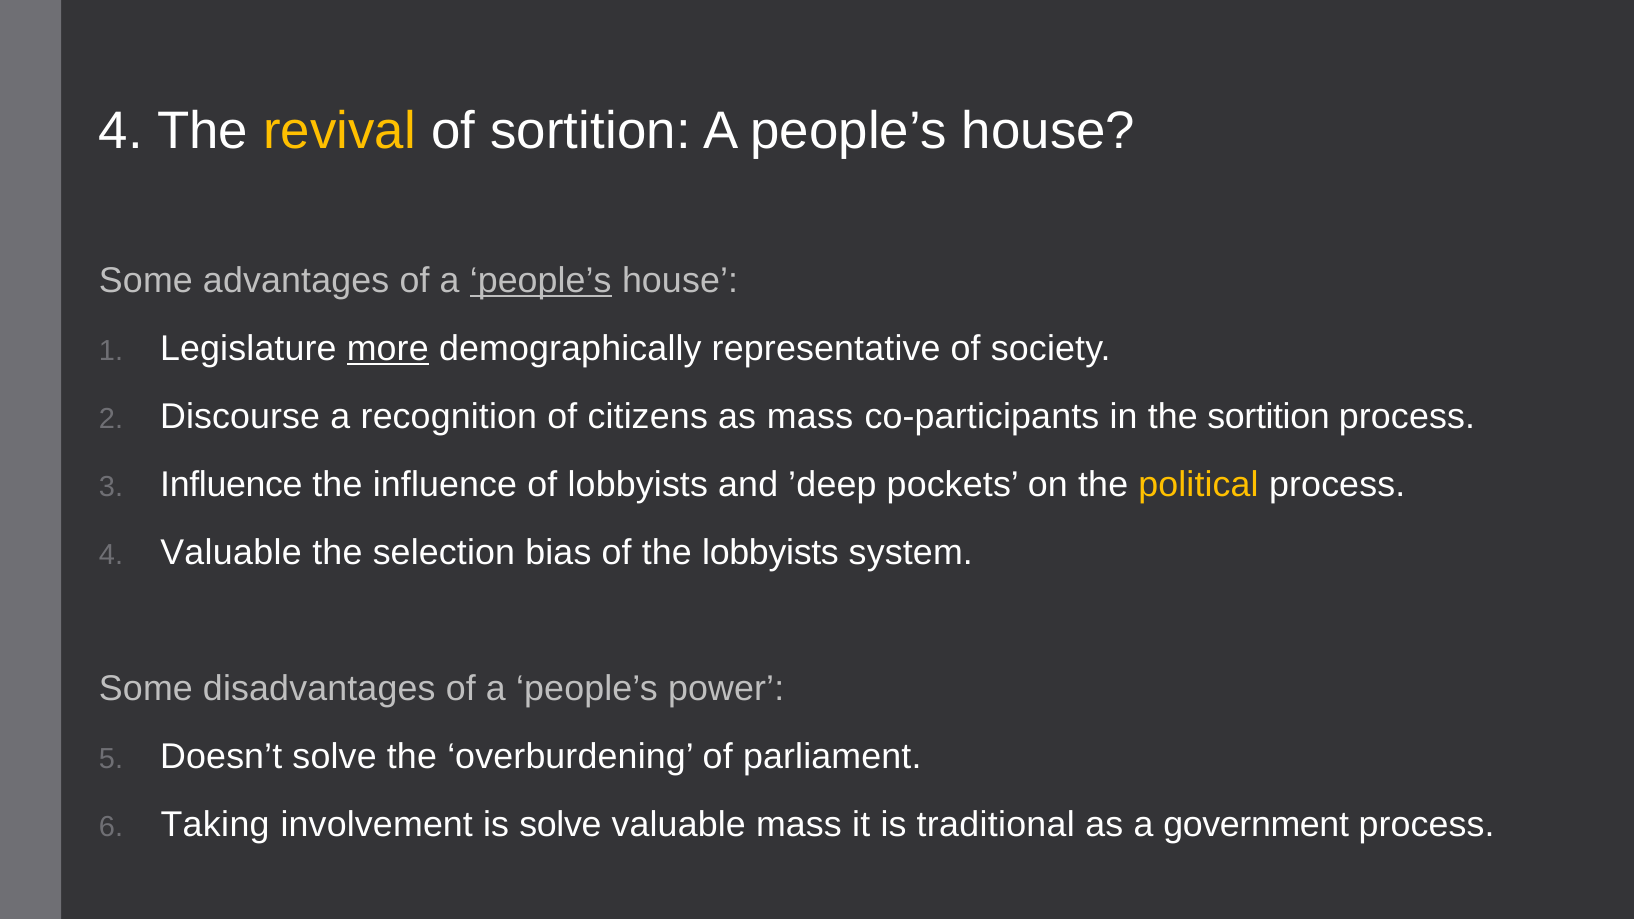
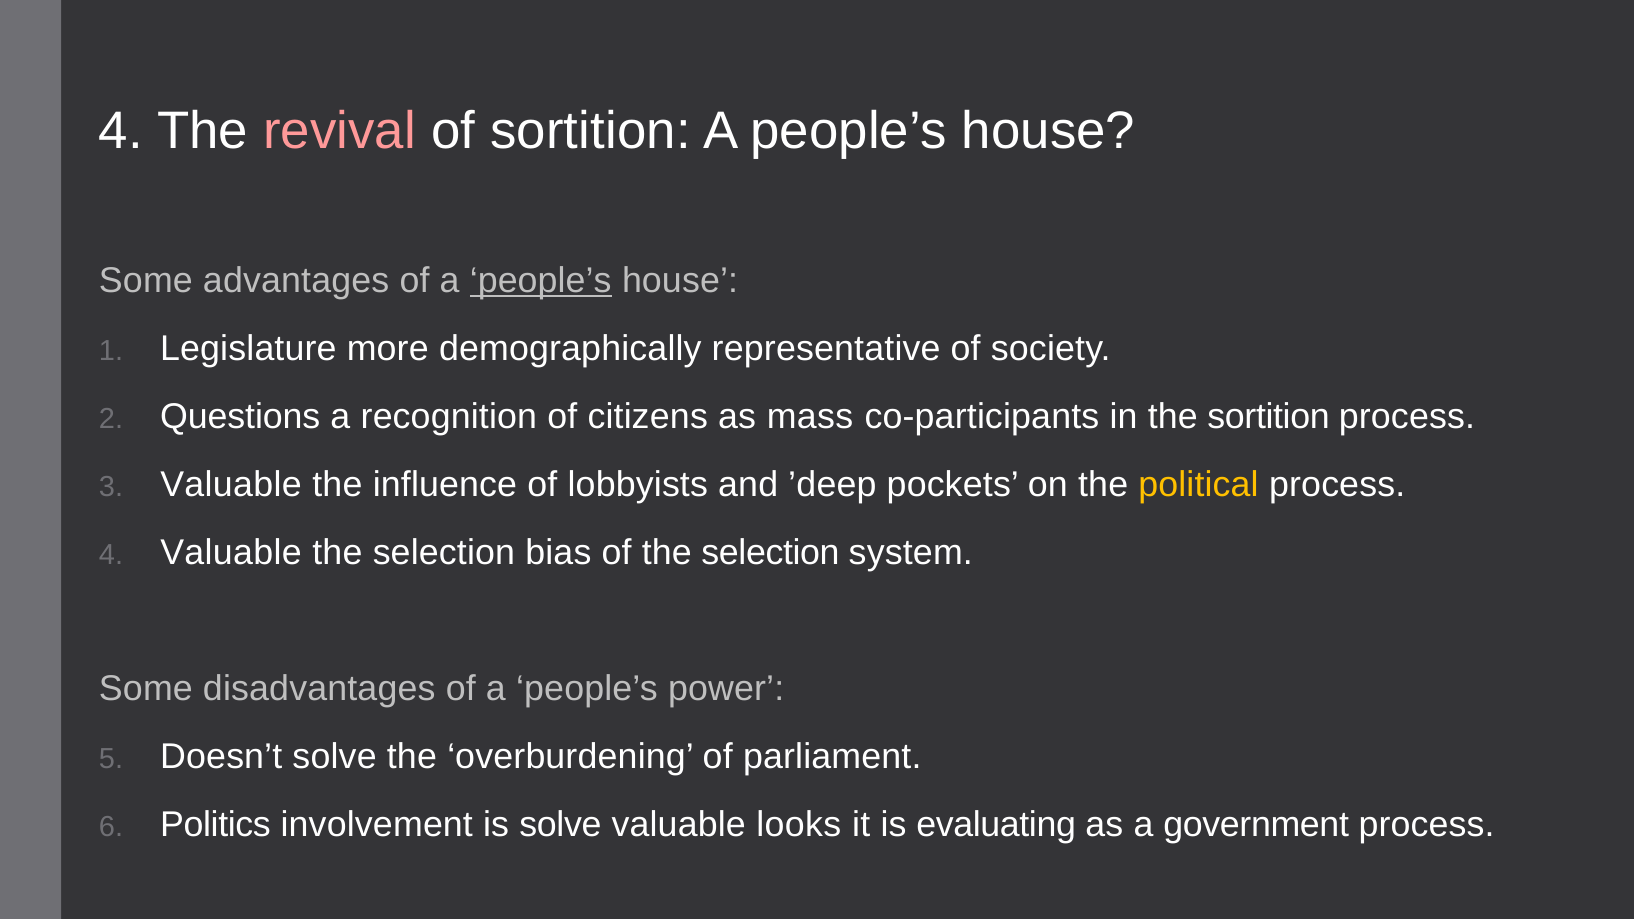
revival colour: yellow -> pink
more underline: present -> none
Discourse: Discourse -> Questions
Influence at (231, 484): Influence -> Valuable
of the lobbyists: lobbyists -> selection
Taking: Taking -> Politics
valuable mass: mass -> looks
traditional: traditional -> evaluating
